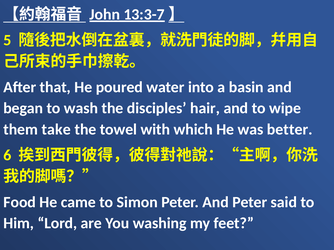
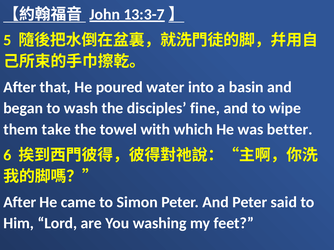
hair: hair -> fine
Food at (20, 203): Food -> After
